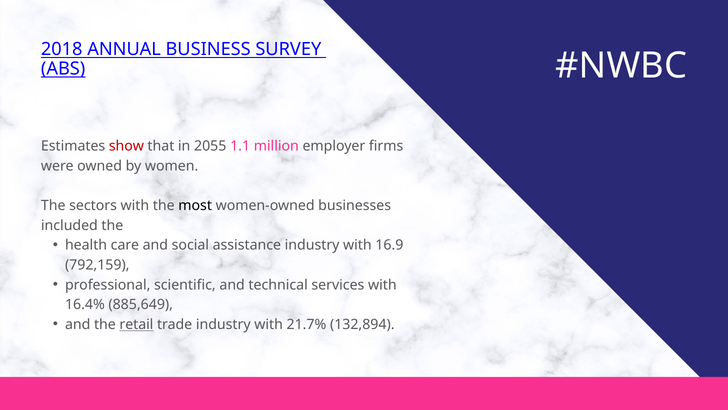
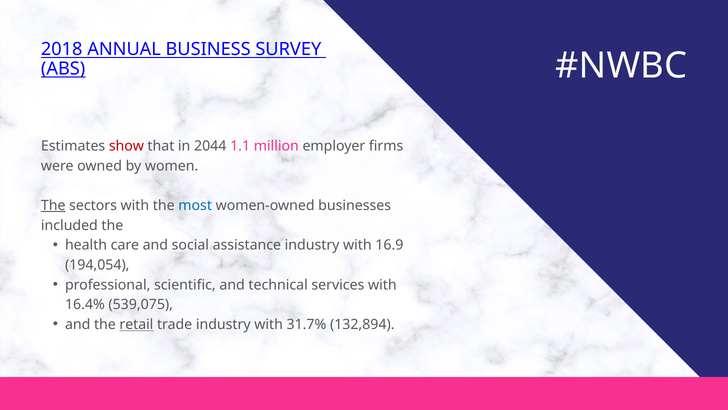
2055: 2055 -> 2044
The at (53, 205) underline: none -> present
most colour: black -> blue
792,159: 792,159 -> 194,054
885,649: 885,649 -> 539,075
21.7%: 21.7% -> 31.7%
